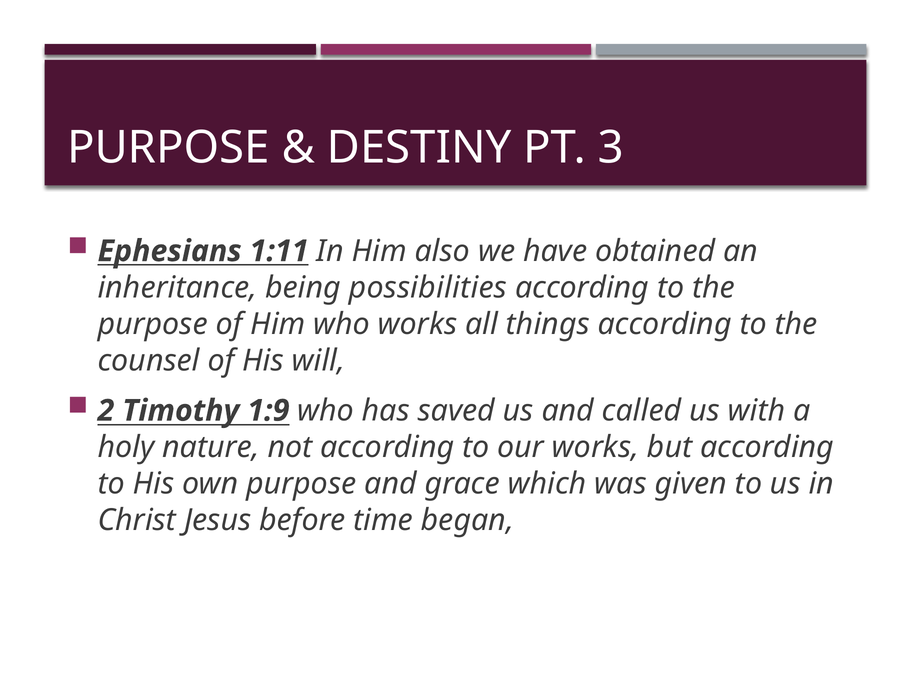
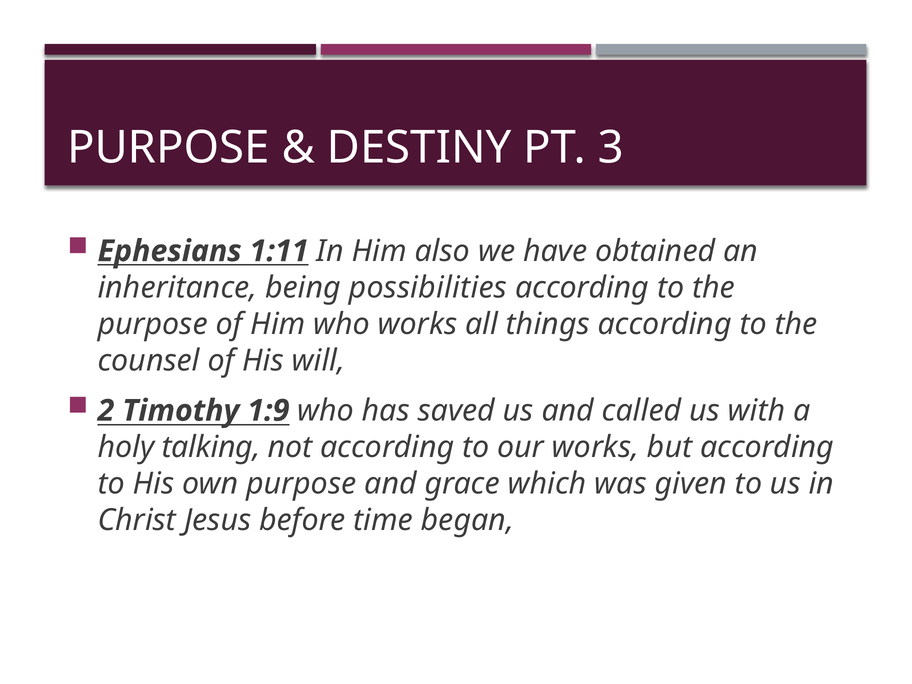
nature: nature -> talking
